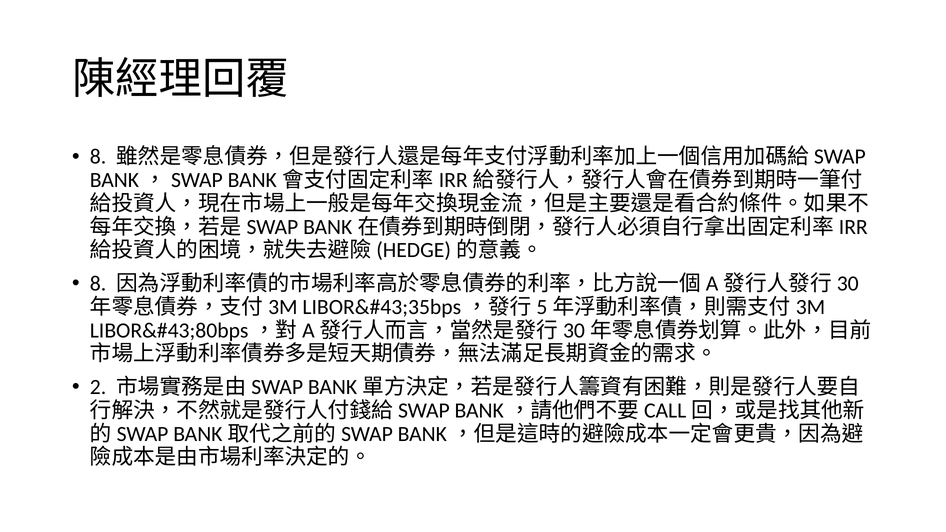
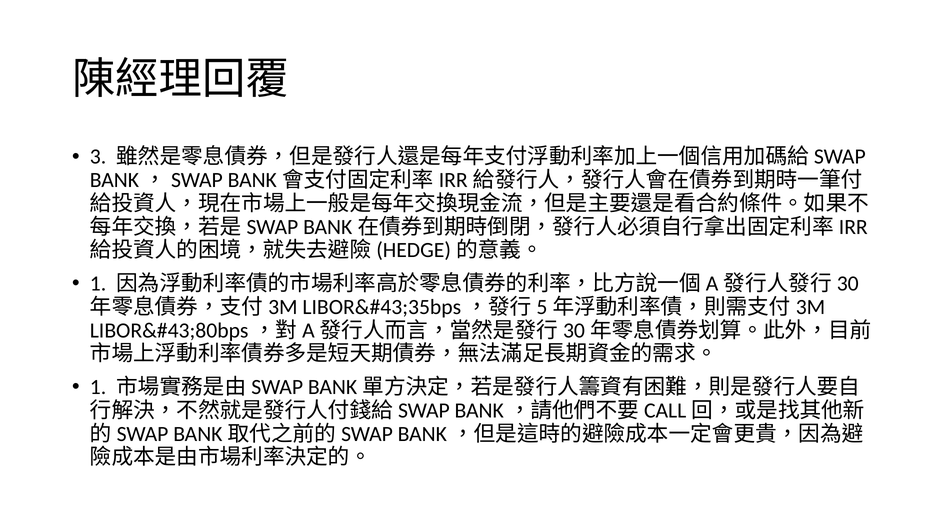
8 at (98, 157): 8 -> 3
8 at (98, 284): 8 -> 1
2 at (98, 387): 2 -> 1
